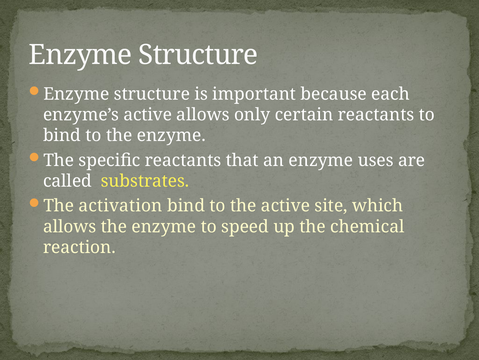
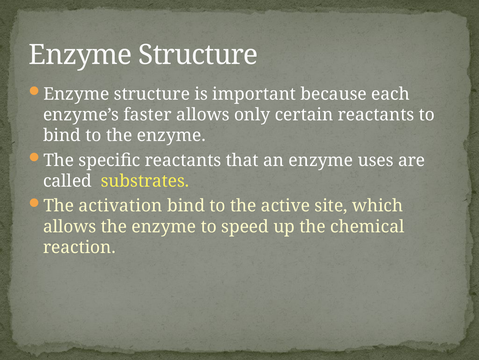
enzyme’s active: active -> faster
